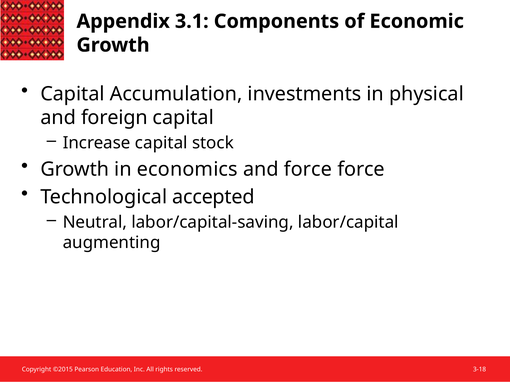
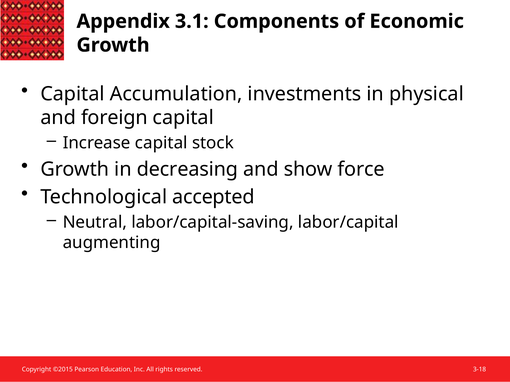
economics: economics -> decreasing
and force: force -> show
